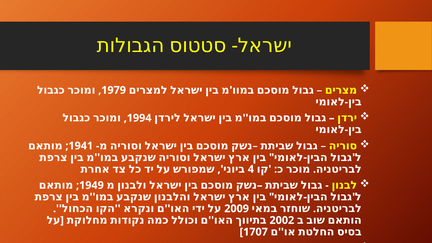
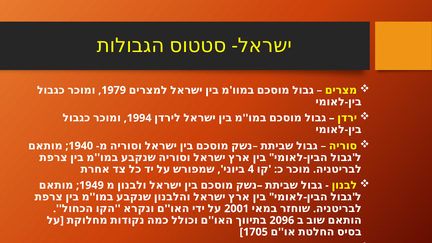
1941: 1941 -> 1940
2009: 2009 -> 2001
2002: 2002 -> 2096
1707: 1707 -> 1705
